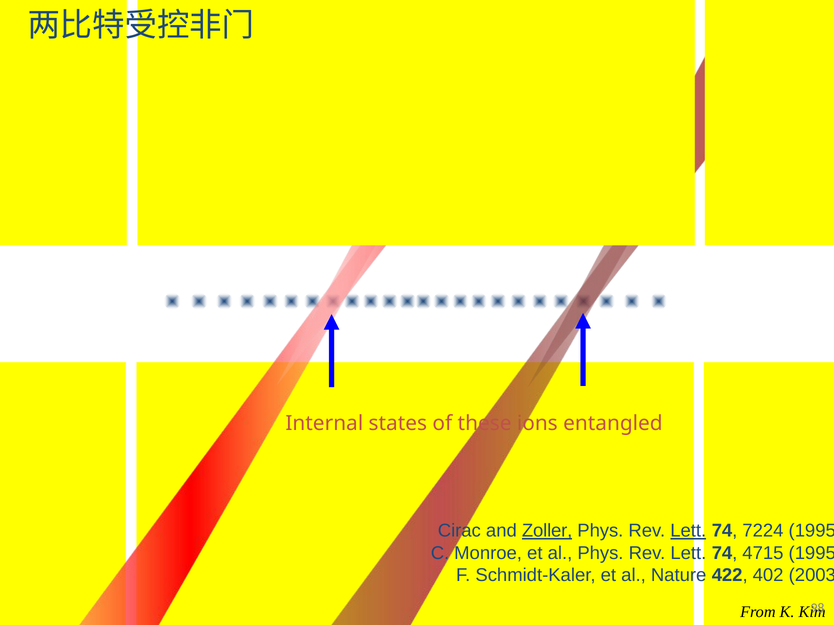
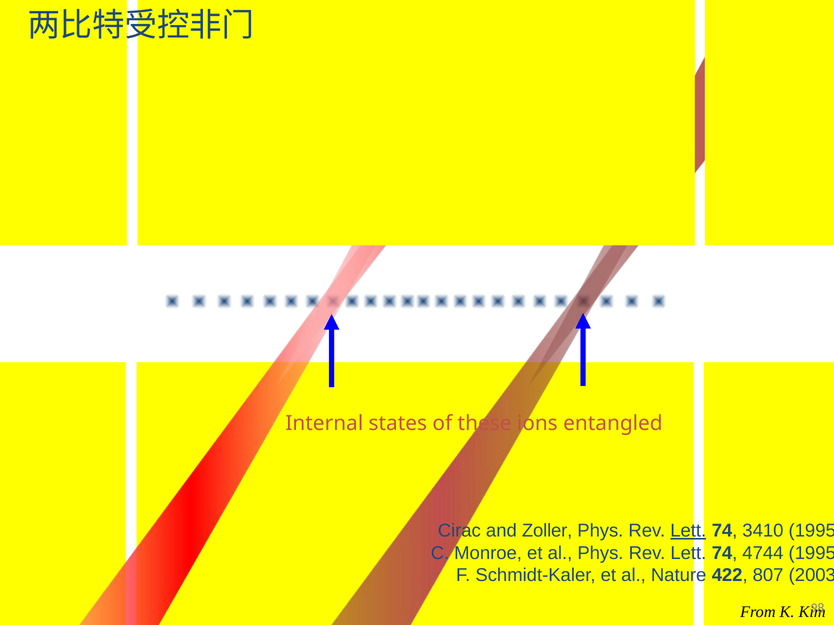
Zoller underline: present -> none
7224: 7224 -> 3410
4715: 4715 -> 4744
402: 402 -> 807
